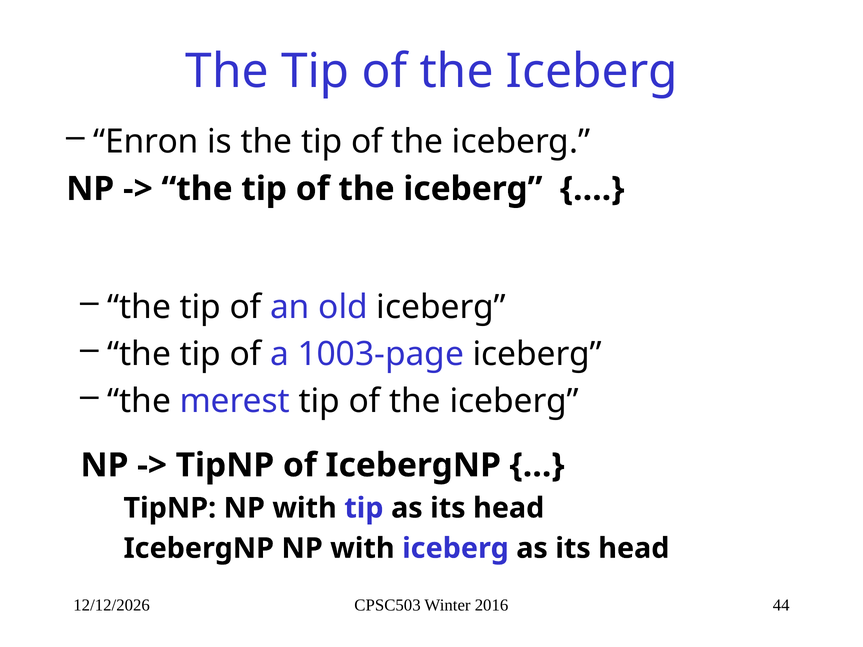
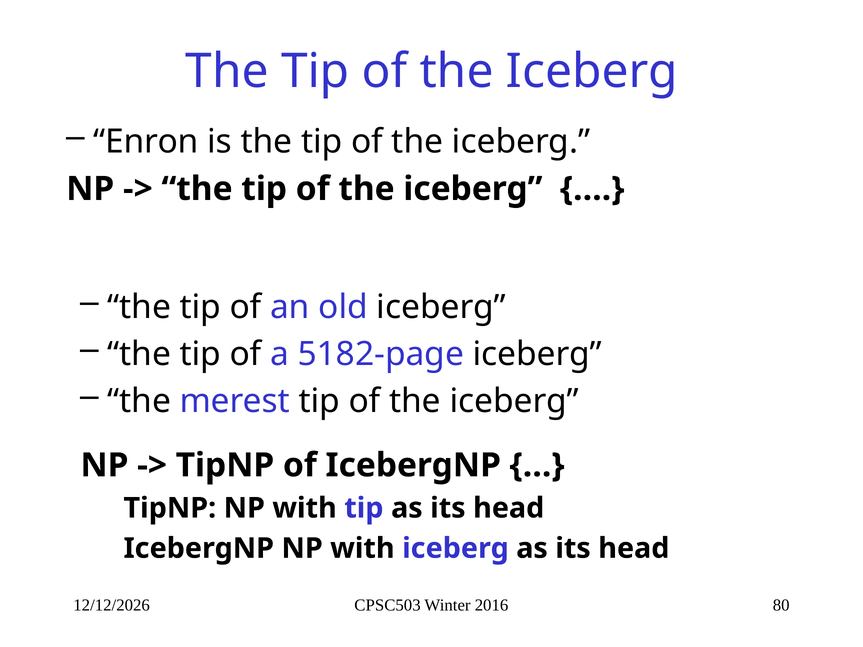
1003-page: 1003-page -> 5182-page
44: 44 -> 80
